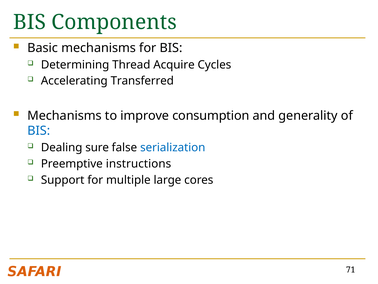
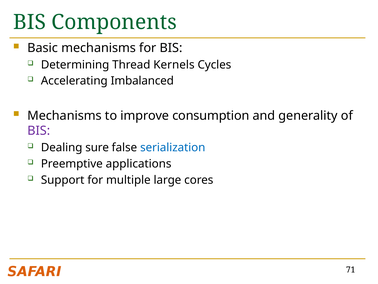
Acquire: Acquire -> Kernels
Transferred: Transferred -> Imbalanced
BIS at (39, 131) colour: blue -> purple
instructions: instructions -> applications
